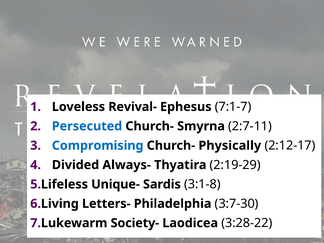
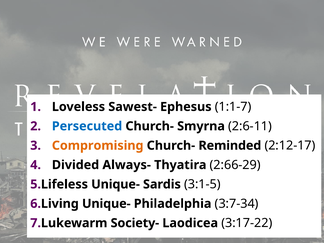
Revival-: Revival- -> Sawest-
7:1-7: 7:1-7 -> 1:1-7
2:7-11: 2:7-11 -> 2:6-11
Compromising colour: blue -> orange
Physically: Physically -> Reminded
2:19-29: 2:19-29 -> 2:66-29
3:1-8: 3:1-8 -> 3:1-5
Letters- at (106, 204): Letters- -> Unique-
3:7-30: 3:7-30 -> 3:7-34
3:28-22: 3:28-22 -> 3:17-22
